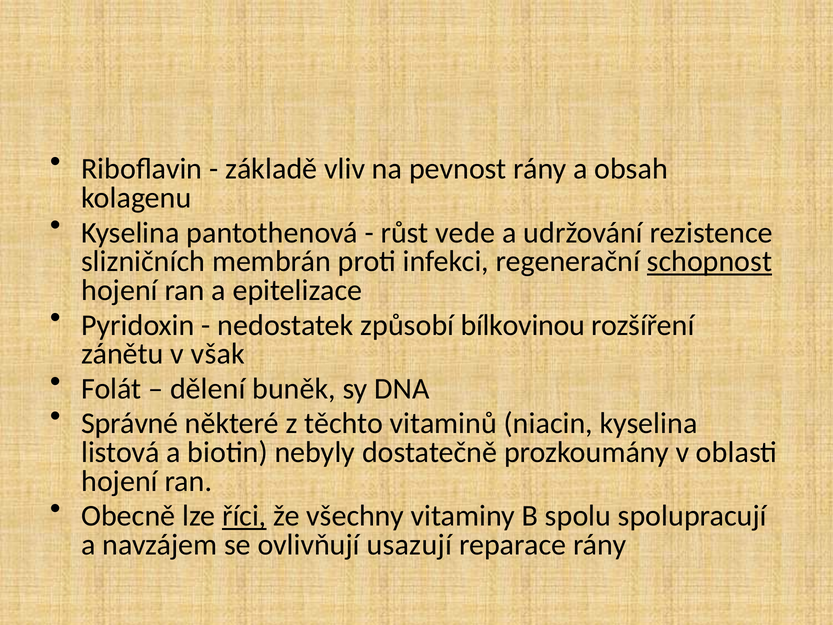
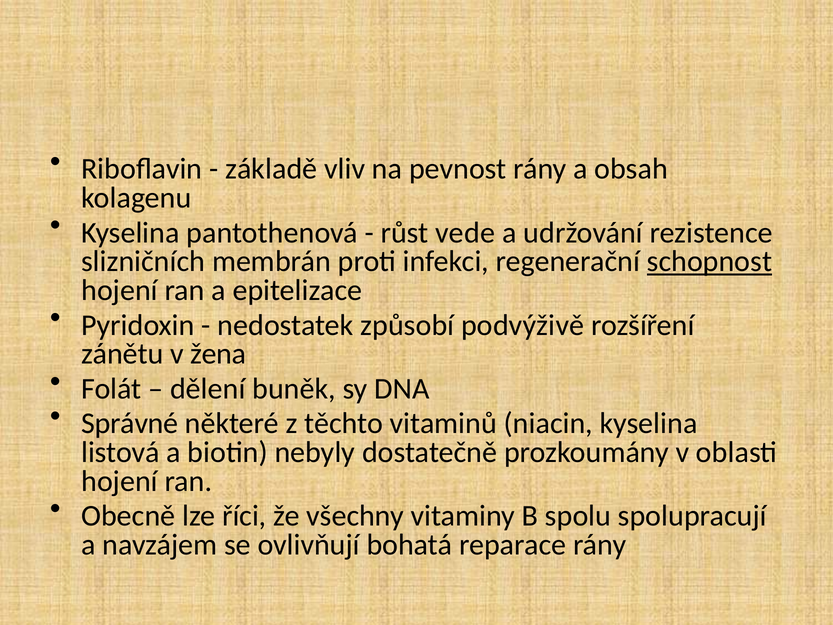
bílkovinou: bílkovinou -> podvýživě
však: však -> žena
říci underline: present -> none
usazují: usazují -> bohatá
